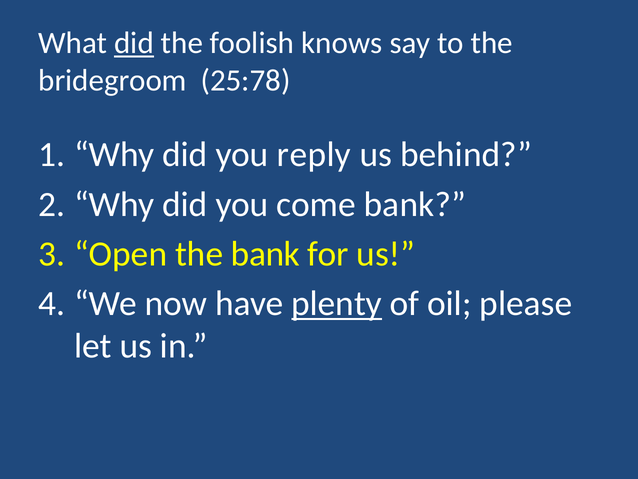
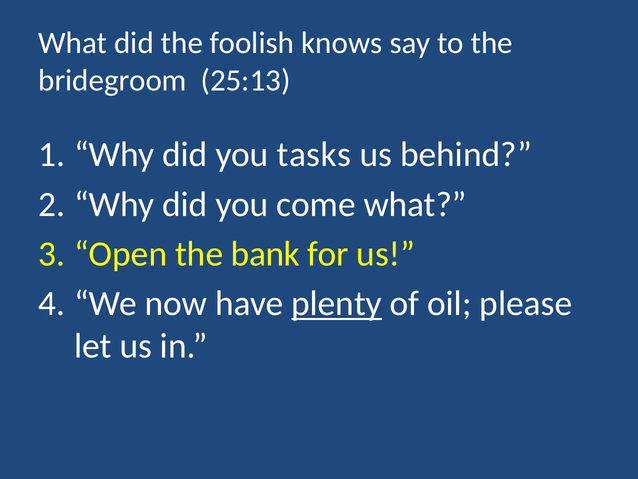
did at (134, 43) underline: present -> none
25:78: 25:78 -> 25:13
reply: reply -> tasks
come bank: bank -> what
